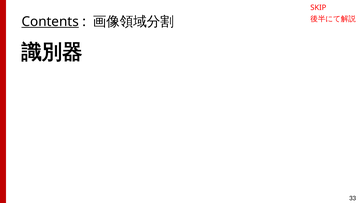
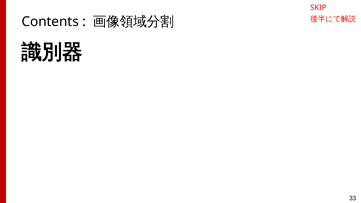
Contents underline: present -> none
